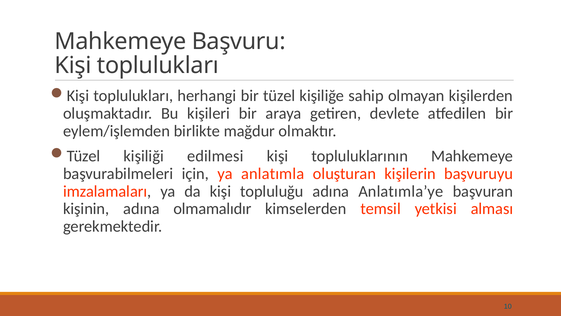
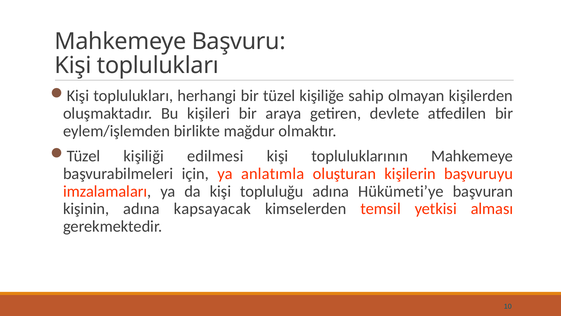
Anlatımla’ye: Anlatımla’ye -> Hükümeti’ye
olmamalıdır: olmamalıdır -> kapsayacak
